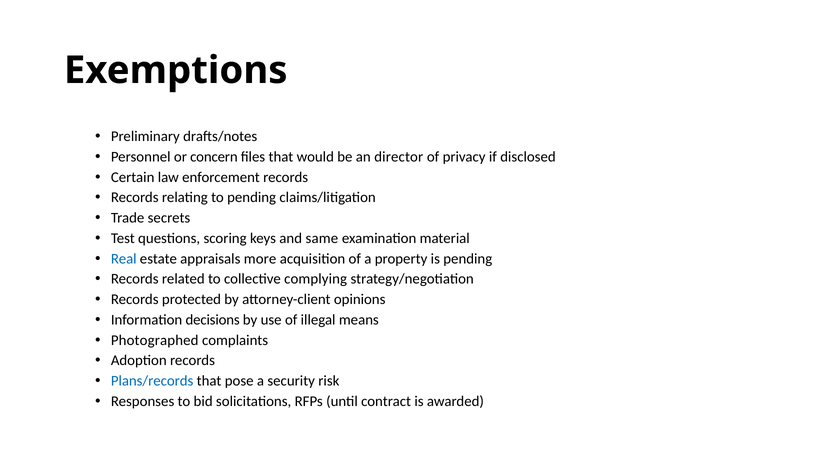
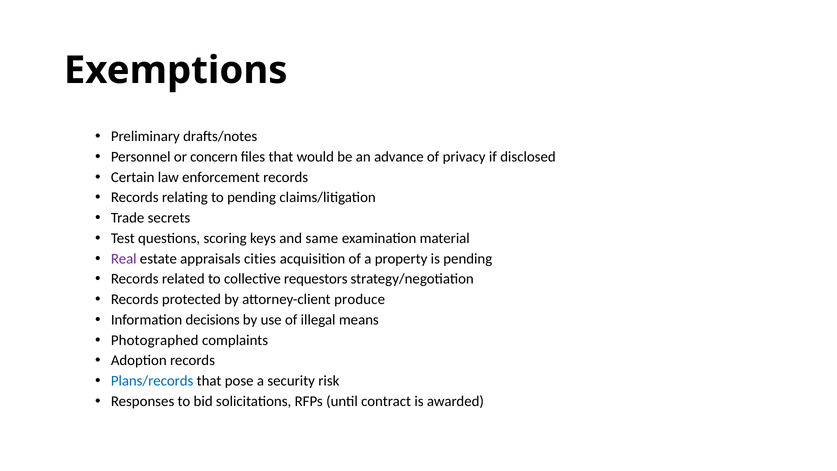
director: director -> advance
Real colour: blue -> purple
more: more -> cities
complying: complying -> requestors
opinions: opinions -> produce
